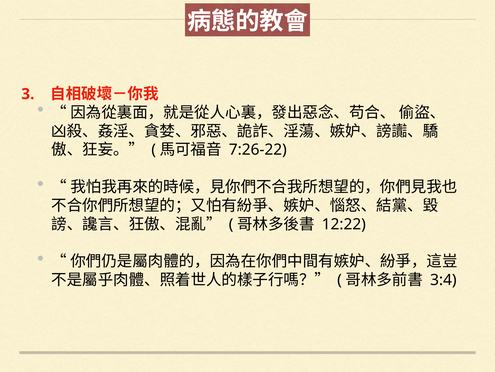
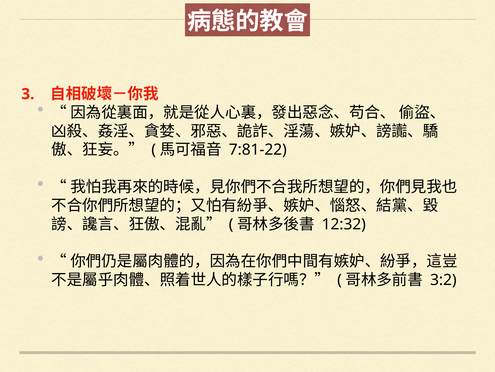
7:26-22: 7:26-22 -> 7:81-22
12:22: 12:22 -> 12:32
3:4: 3:4 -> 3:2
